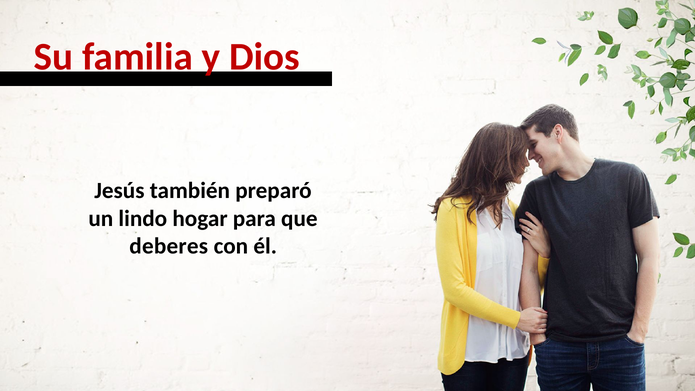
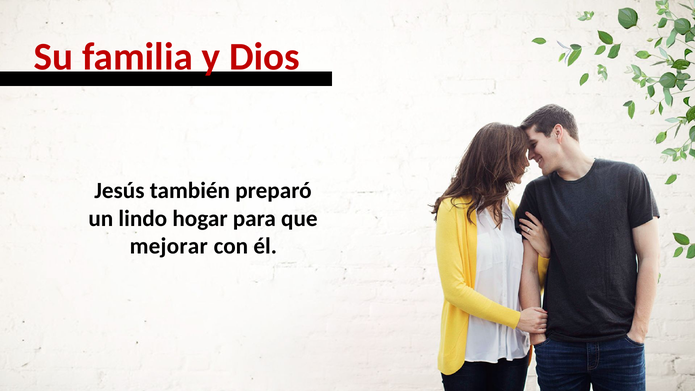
deberes: deberes -> mejorar
